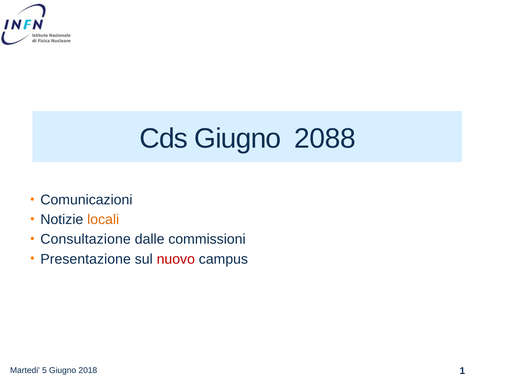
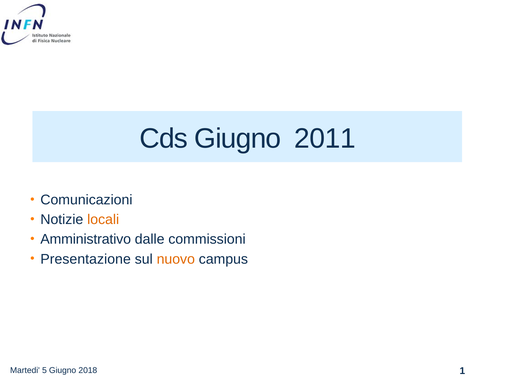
2088: 2088 -> 2011
Consultazione: Consultazione -> Amministrativo
nuovo colour: red -> orange
